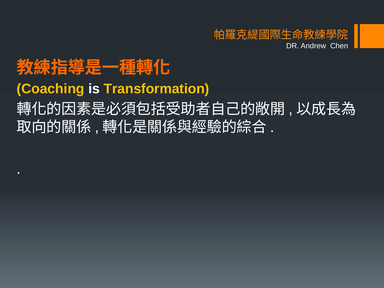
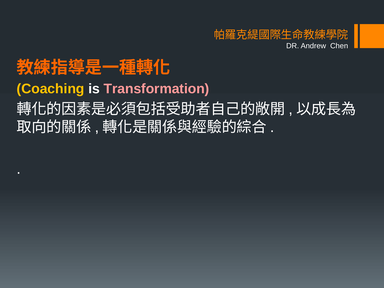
Transformation colour: yellow -> pink
